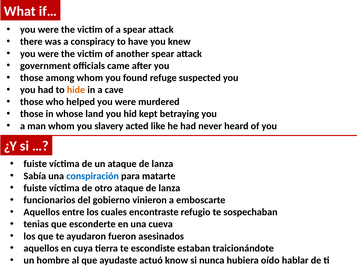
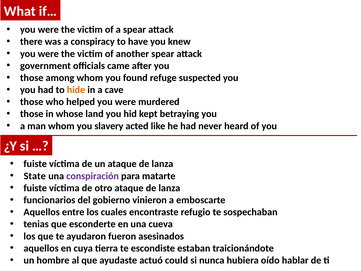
Sabía: Sabía -> State
conspiración colour: blue -> purple
know: know -> could
